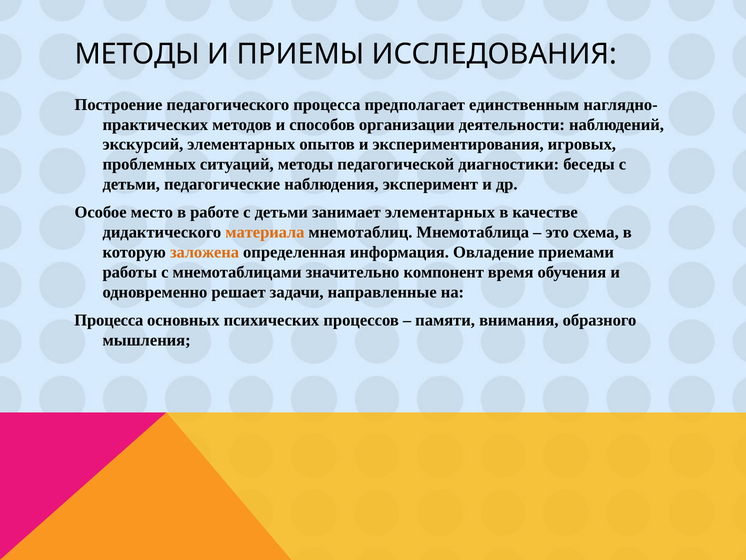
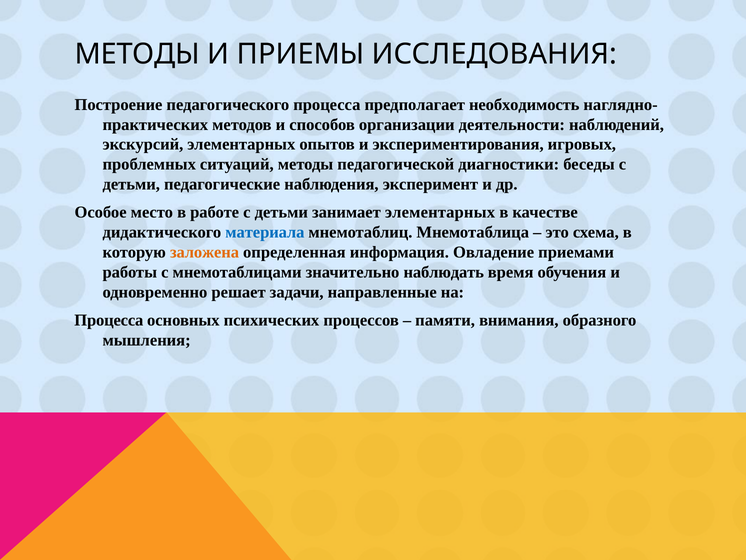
единственным: единственным -> необходимость
материала colour: orange -> blue
компонент: компонент -> наблюдать
